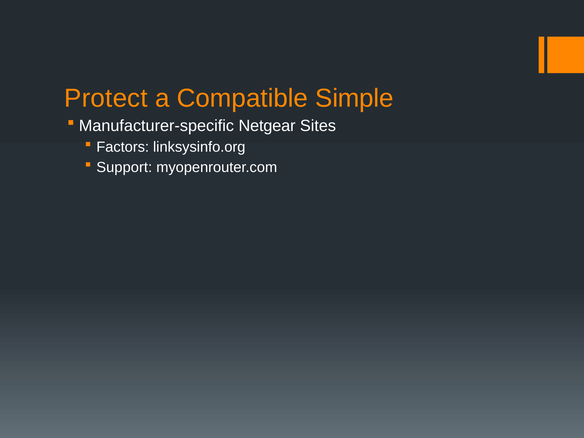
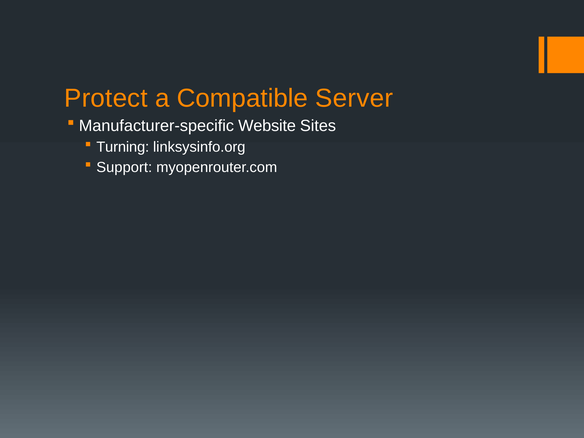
Simple: Simple -> Server
Netgear: Netgear -> Website
Factors: Factors -> Turning
